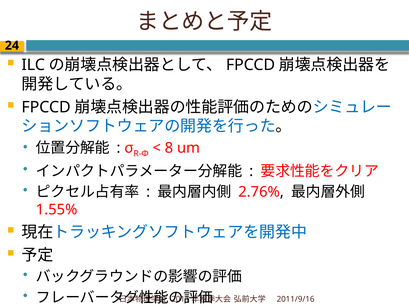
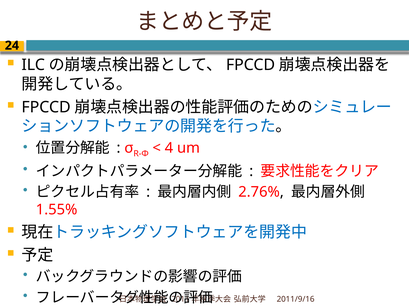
8: 8 -> 4
